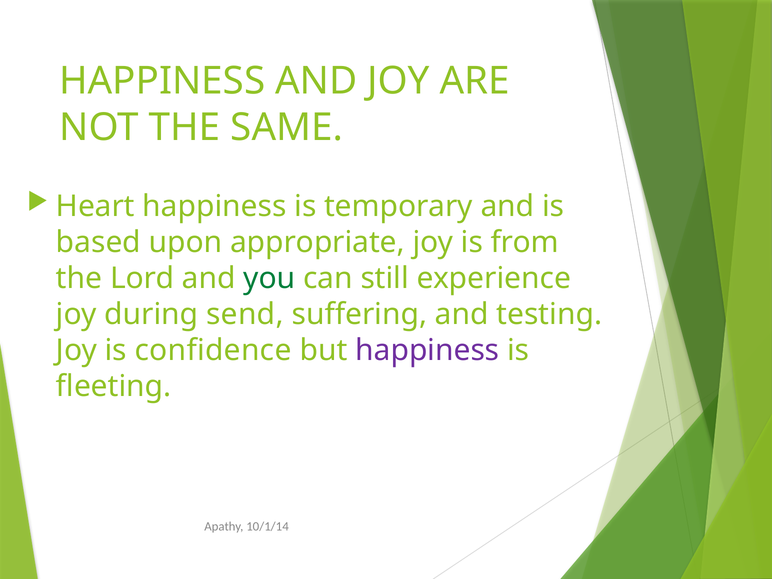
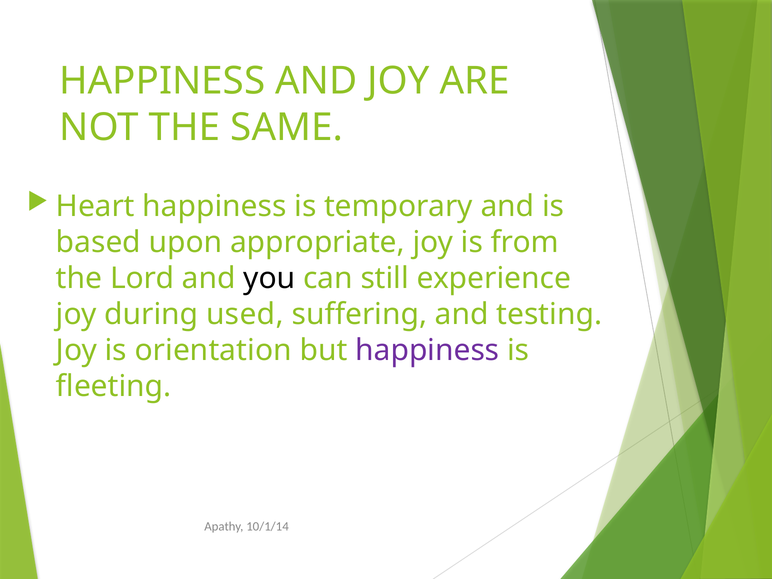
you colour: green -> black
send: send -> used
confidence: confidence -> orientation
